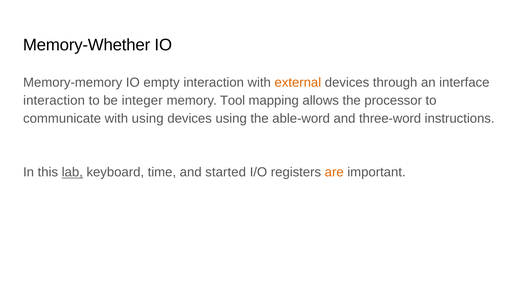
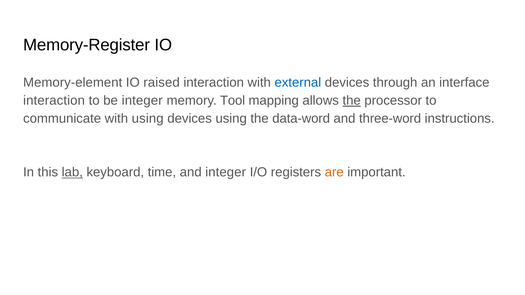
Memory-Whether: Memory-Whether -> Memory-Register
Memory-memory: Memory-memory -> Memory-element
empty: empty -> raised
external colour: orange -> blue
the at (352, 101) underline: none -> present
able-word: able-word -> data-word
and started: started -> integer
